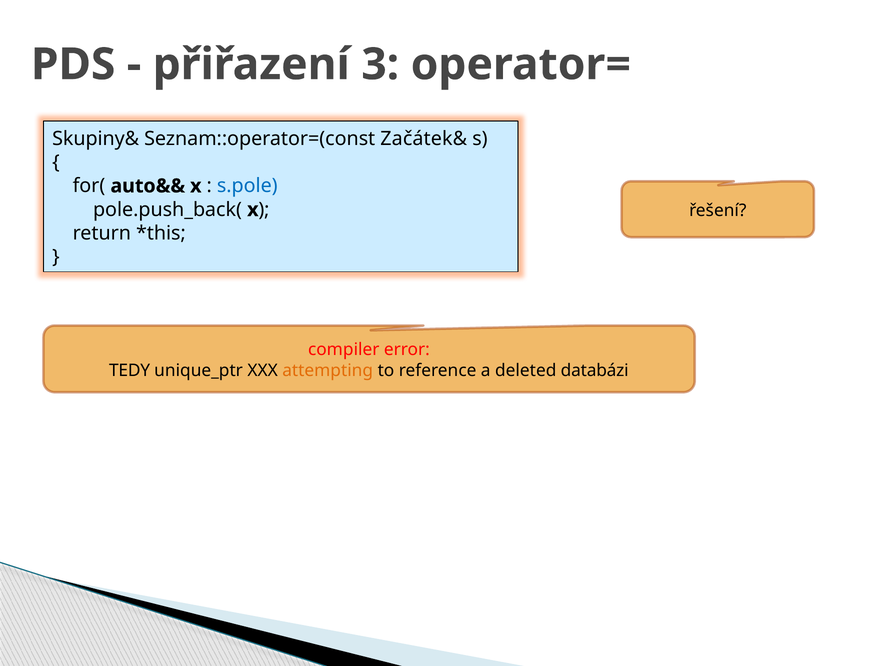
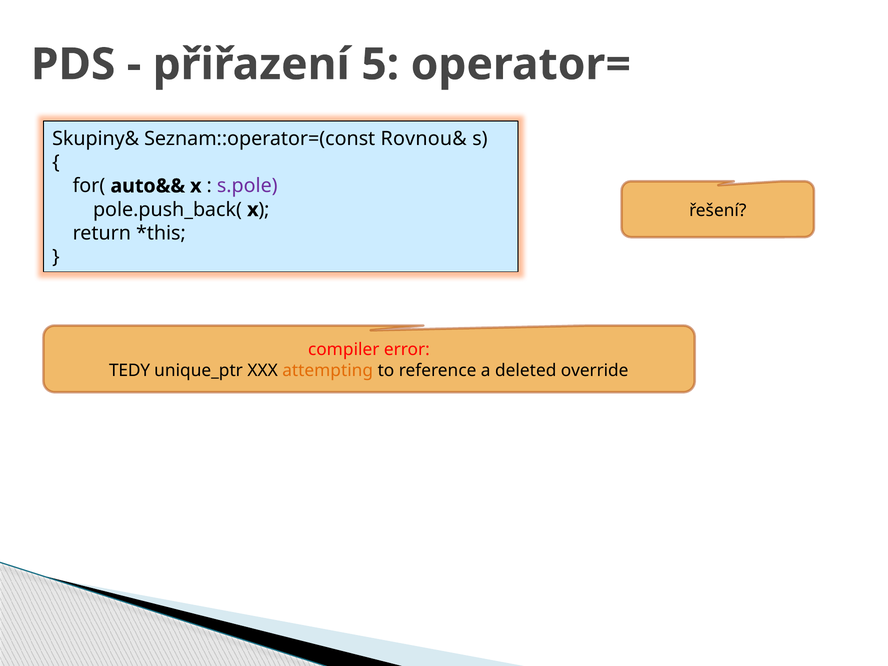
3: 3 -> 5
Začátek&: Začátek& -> Rovnou&
s.pole colour: blue -> purple
databázi: databázi -> override
